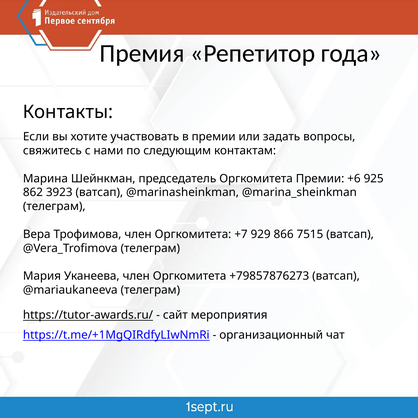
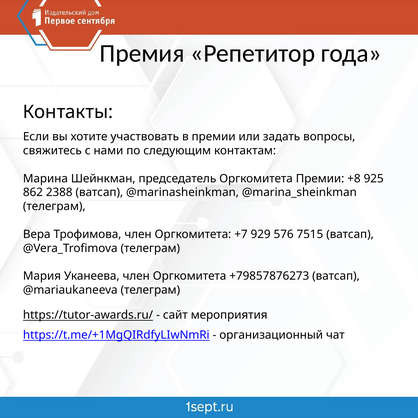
+6: +6 -> +8
3923: 3923 -> 2388
866: 866 -> 576
